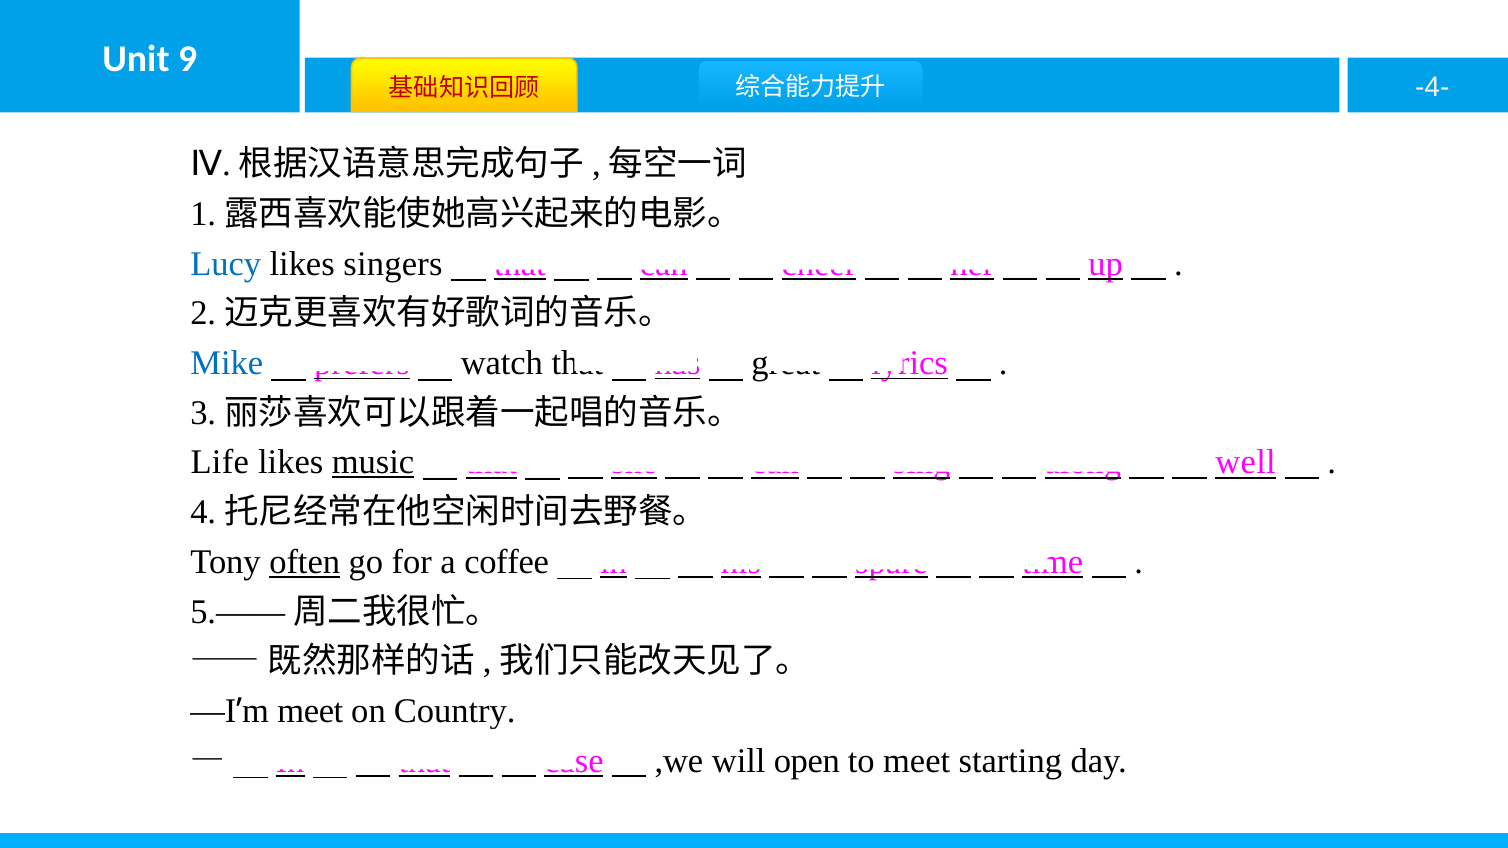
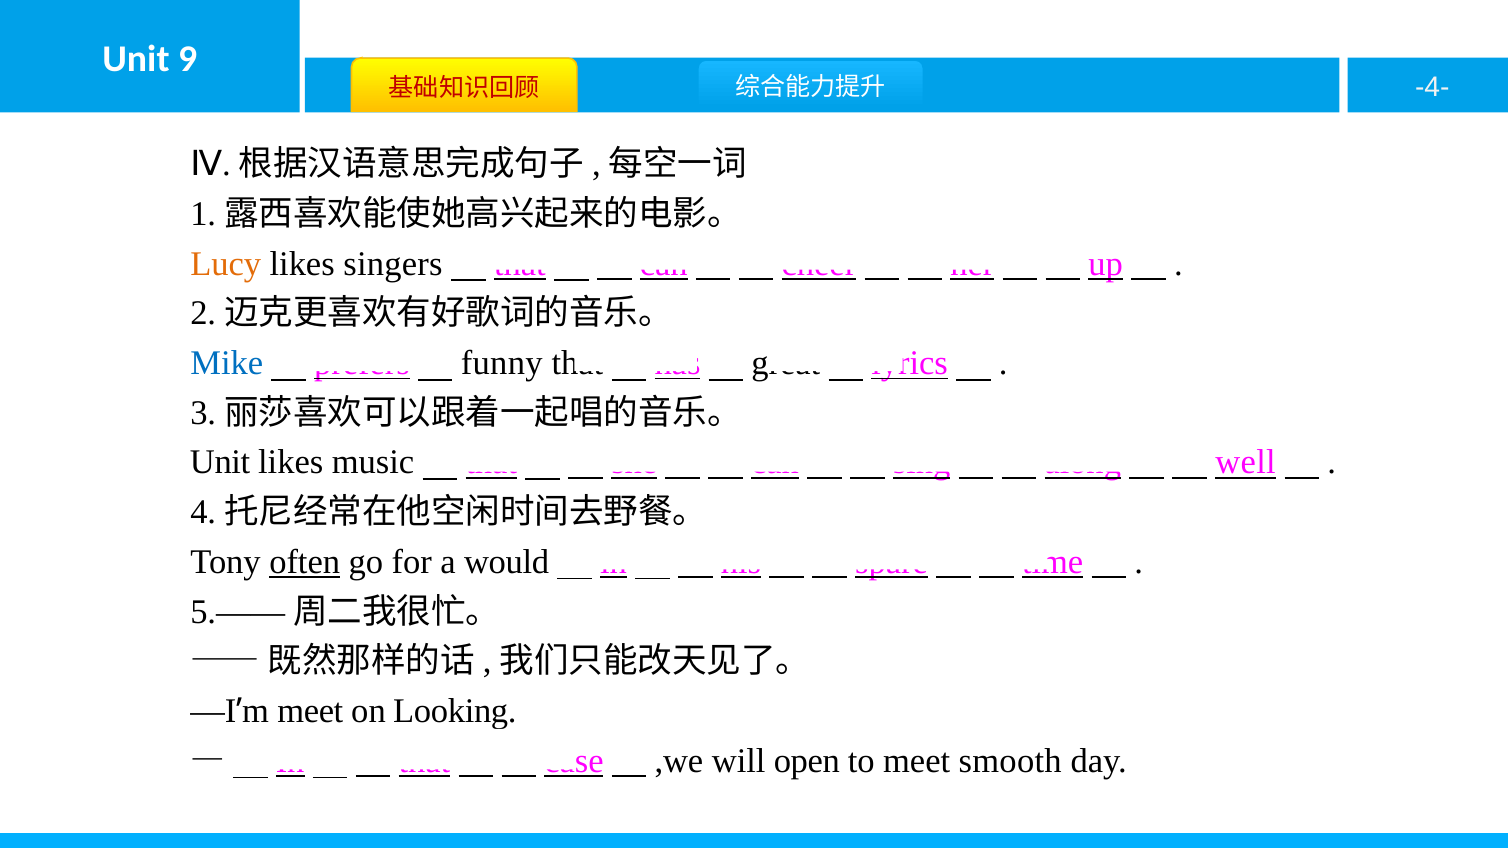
Lucy colour: blue -> orange
watch: watch -> funny
Life at (220, 463): Life -> Unit
music underline: present -> none
coffee: coffee -> would
Country: Country -> Looking
starting: starting -> smooth
